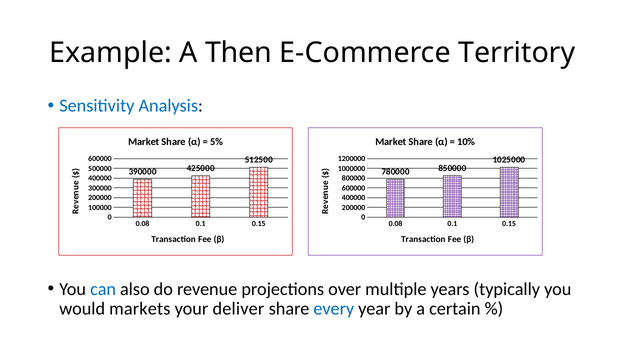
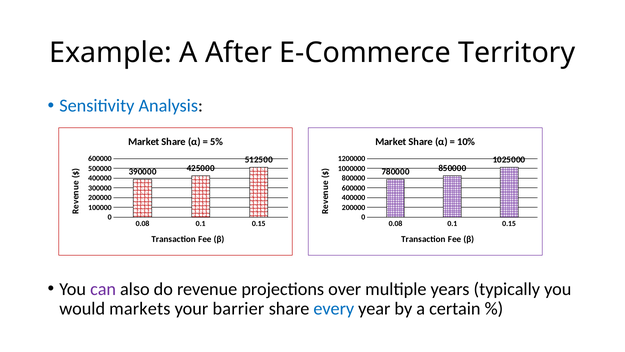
Then: Then -> After
can colour: blue -> purple
deliver: deliver -> barrier
